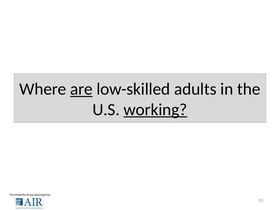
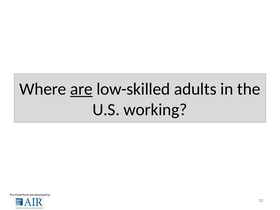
working underline: present -> none
